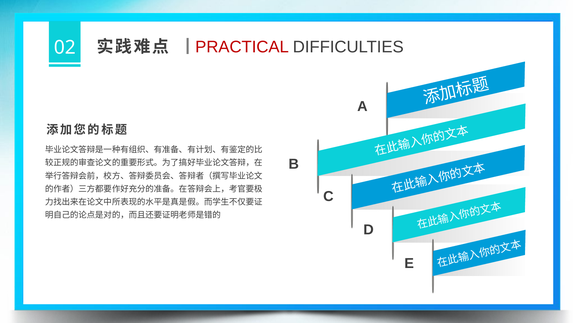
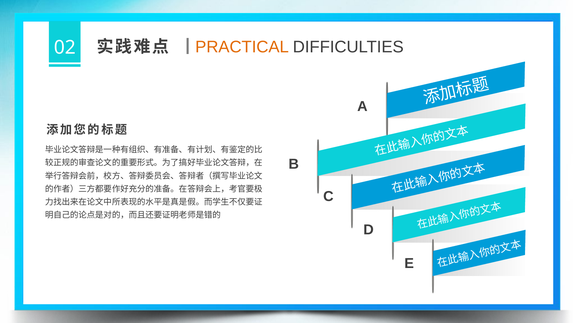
PRACTICAL colour: red -> orange
